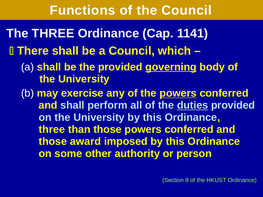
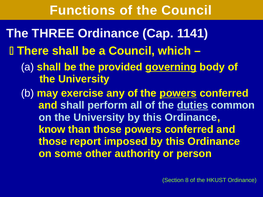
duties provided: provided -> common
three at (52, 130): three -> know
award: award -> report
